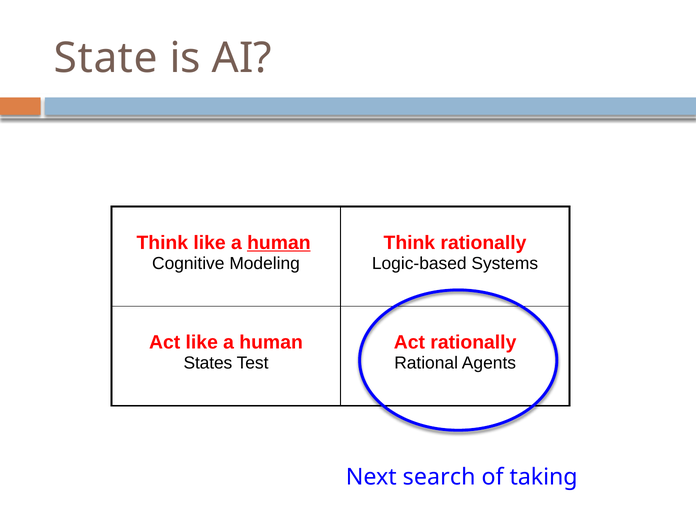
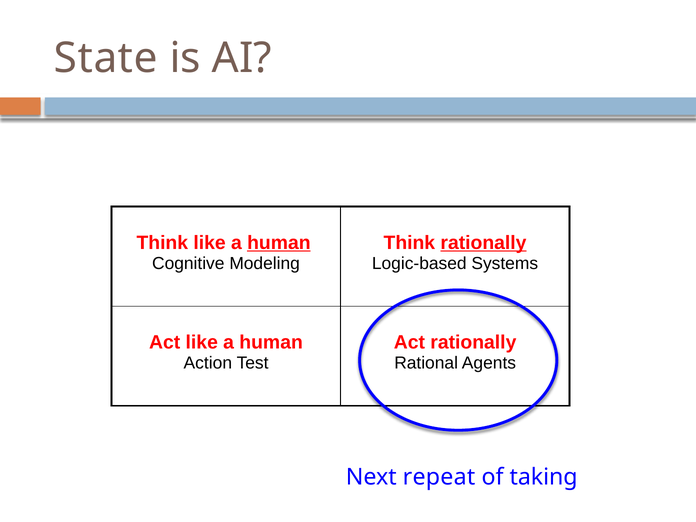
rationally at (483, 243) underline: none -> present
States: States -> Action
search: search -> repeat
